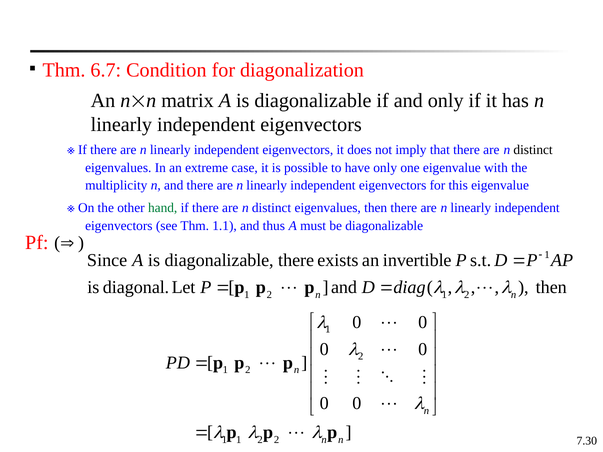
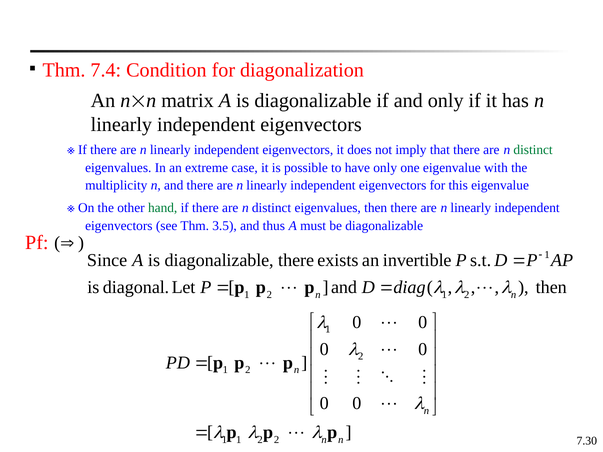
6.7: 6.7 -> 7.4
distinct at (533, 150) colour: black -> green
1.1: 1.1 -> 3.5
